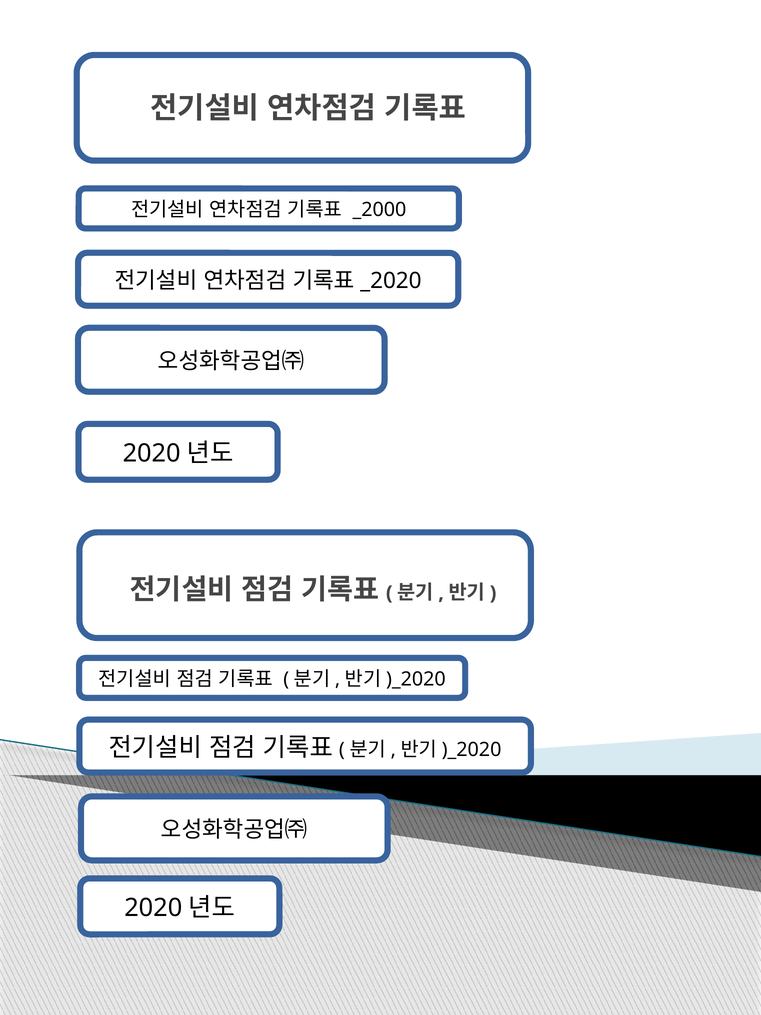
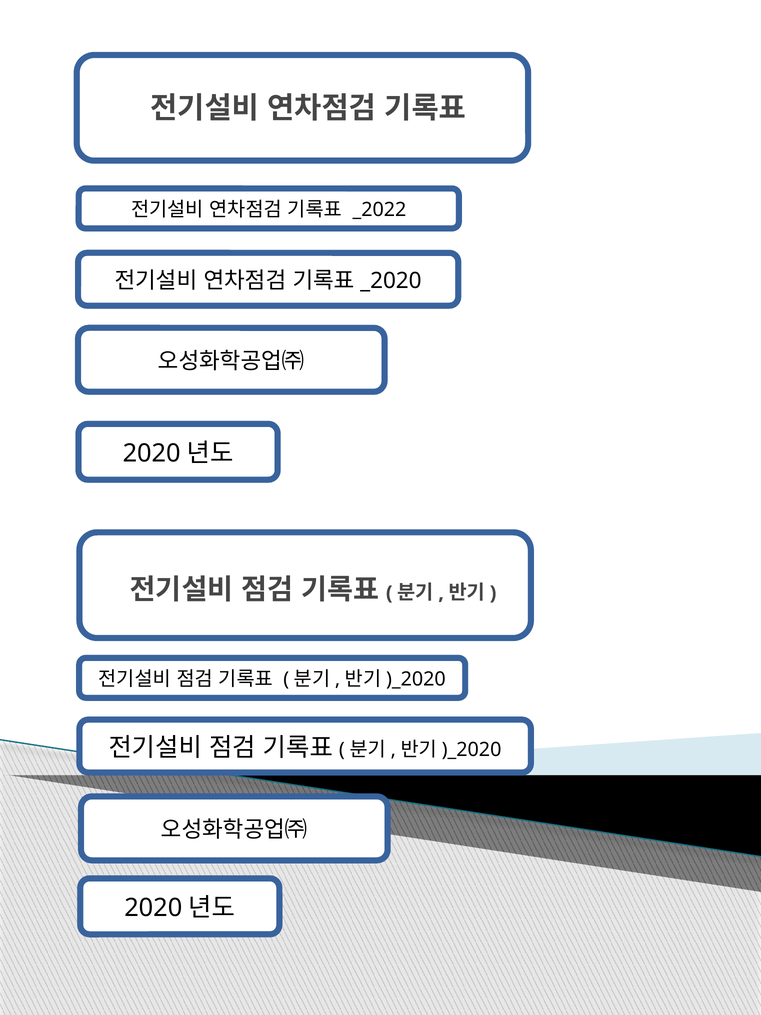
_2000: _2000 -> _2022
